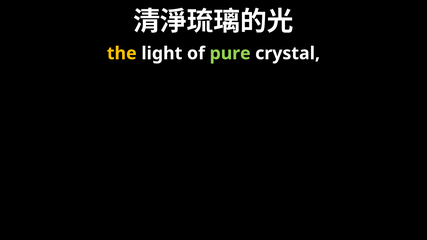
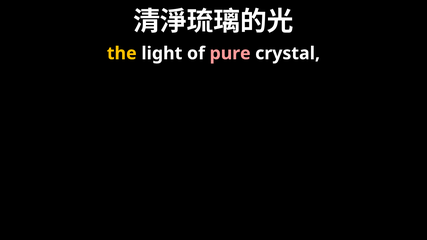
pure colour: light green -> pink
